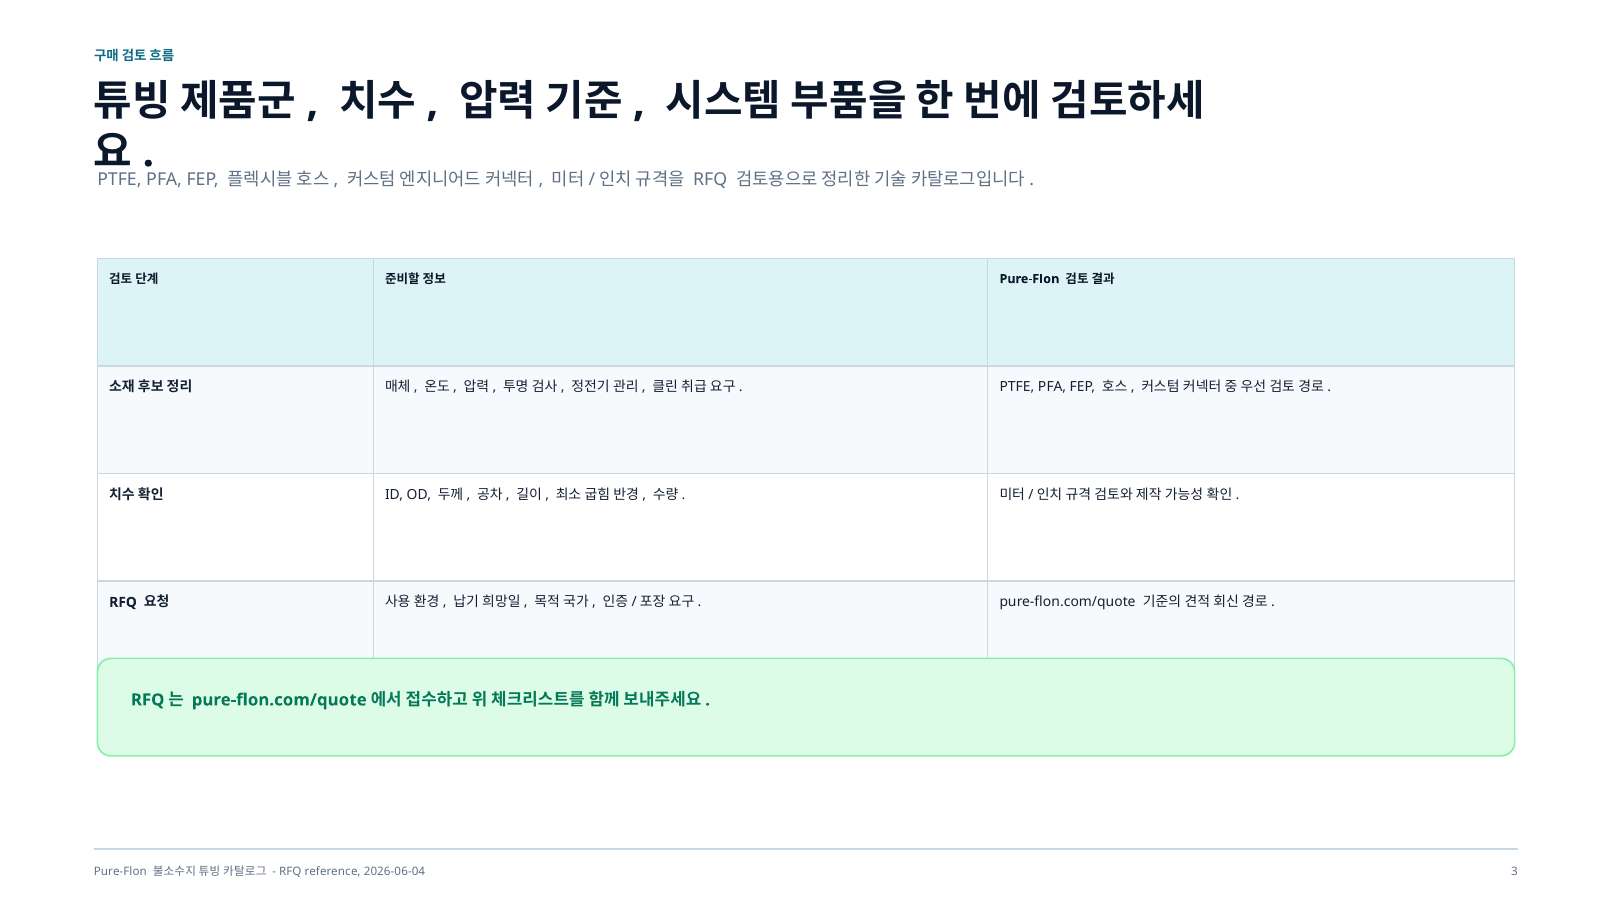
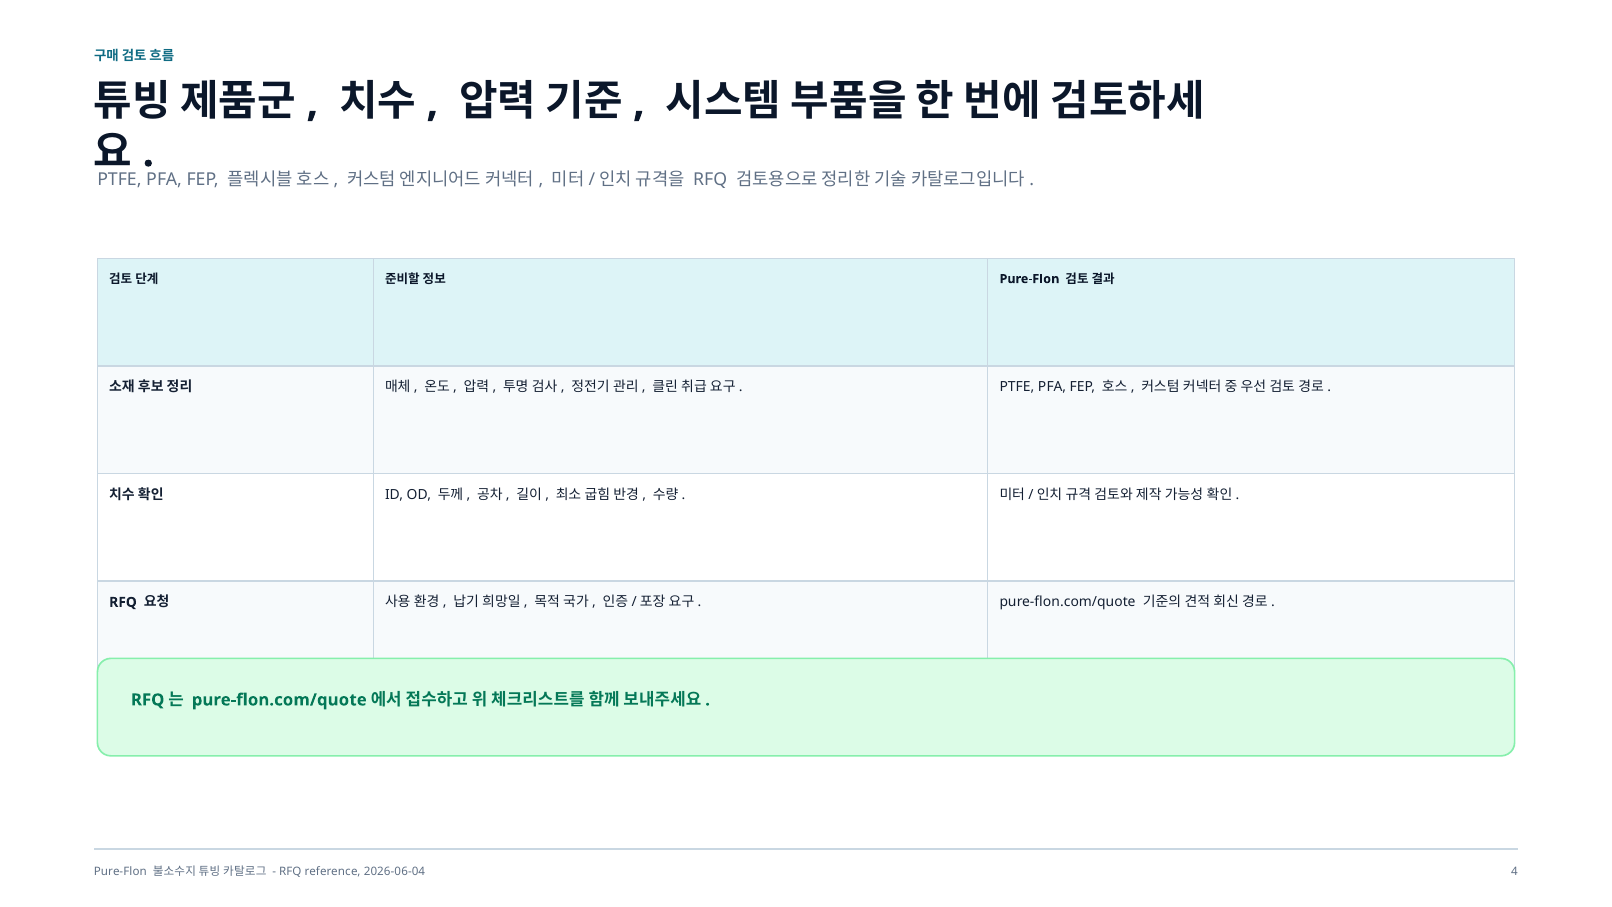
3: 3 -> 4
